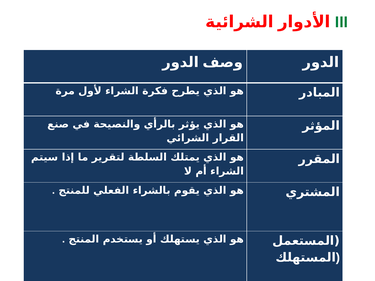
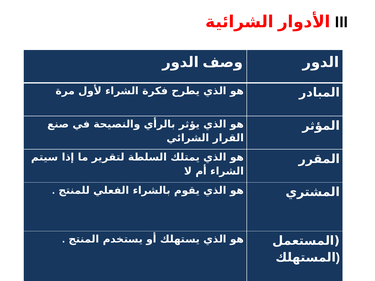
III colour: green -> black
